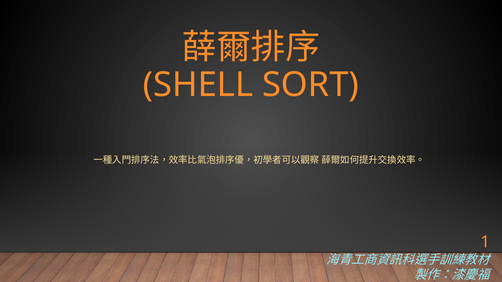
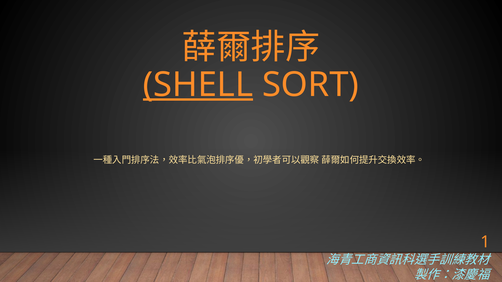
SHELL underline: none -> present
